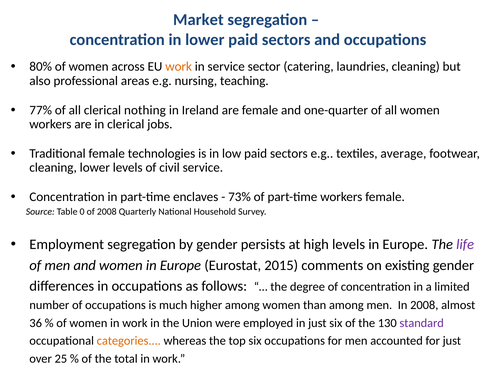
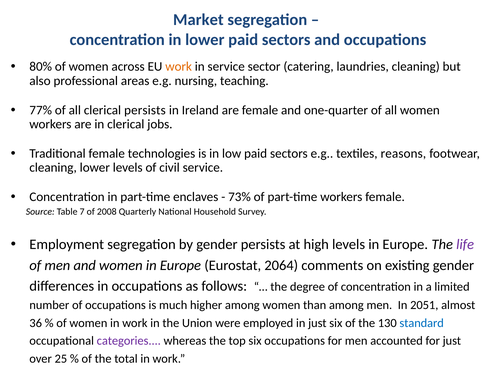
clerical nothing: nothing -> persists
average: average -> reasons
0: 0 -> 7
2015: 2015 -> 2064
In 2008: 2008 -> 2051
standard colour: purple -> blue
categories colour: orange -> purple
